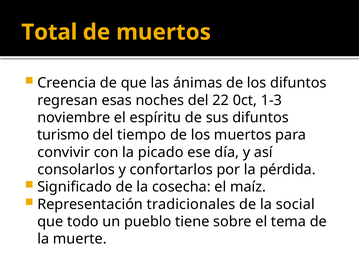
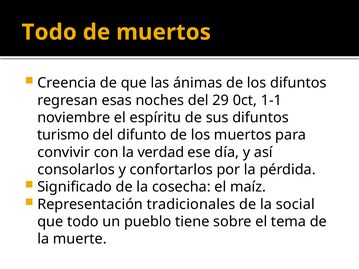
Total at (49, 32): Total -> Todo
22: 22 -> 29
1-3: 1-3 -> 1-1
tiempo: tiempo -> difunto
picado: picado -> verdad
